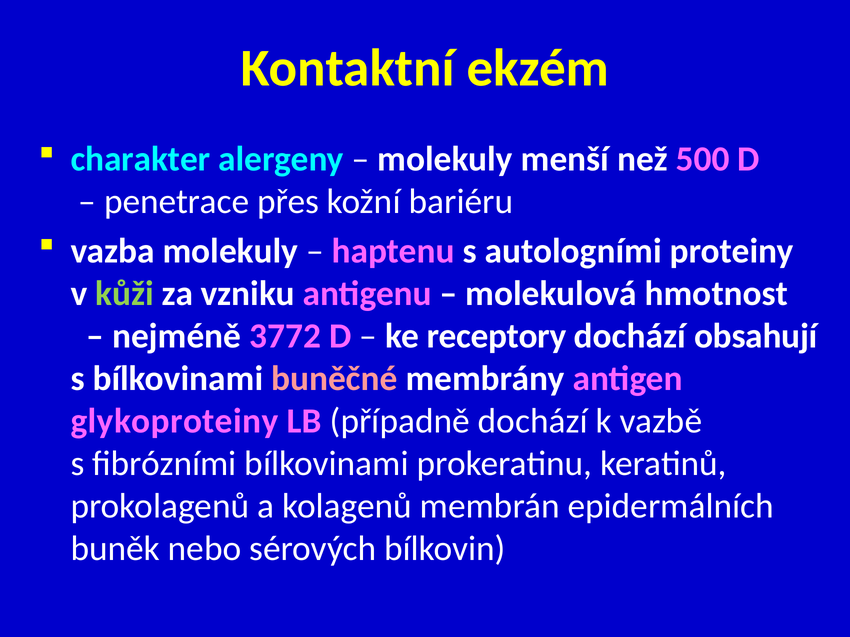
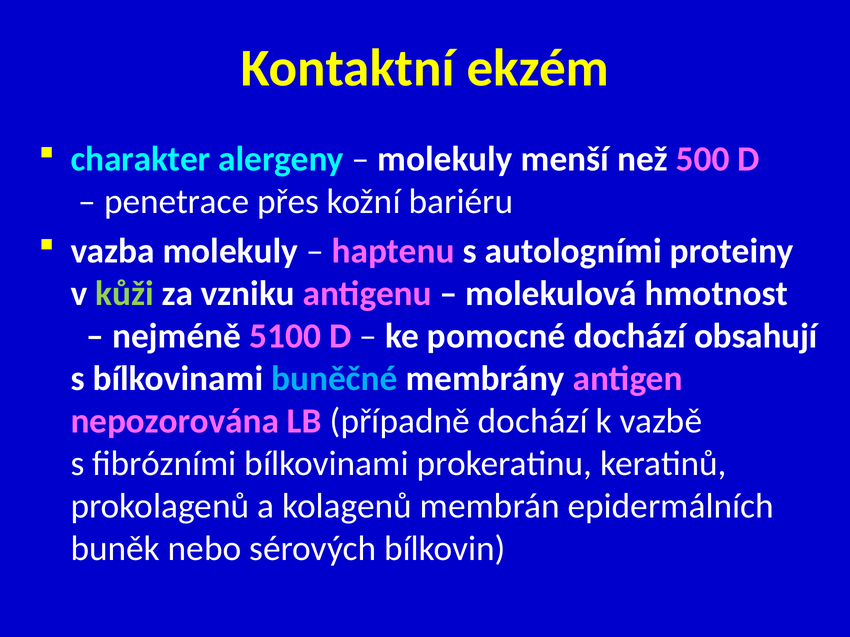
3772: 3772 -> 5100
receptory: receptory -> pomocné
buněčné colour: pink -> light blue
glykoproteiny: glykoproteiny -> nepozorována
